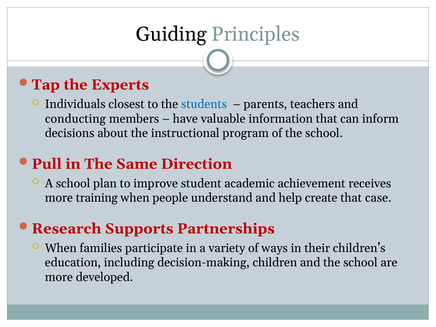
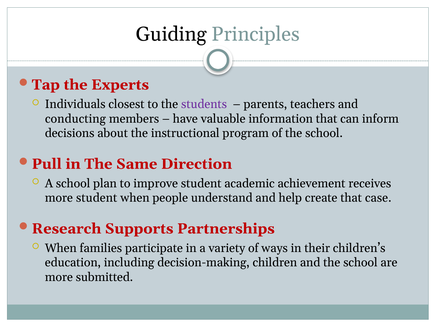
students colour: blue -> purple
more training: training -> student
developed: developed -> submitted
